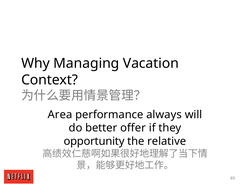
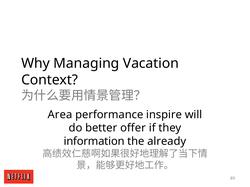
always: always -> inspire
opportunity: opportunity -> information
relative: relative -> already
